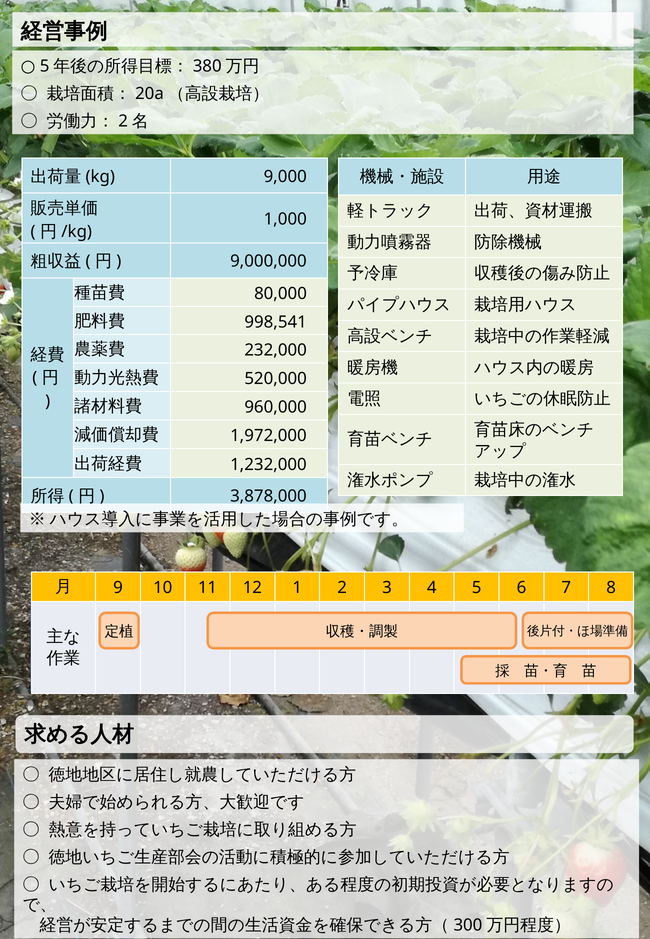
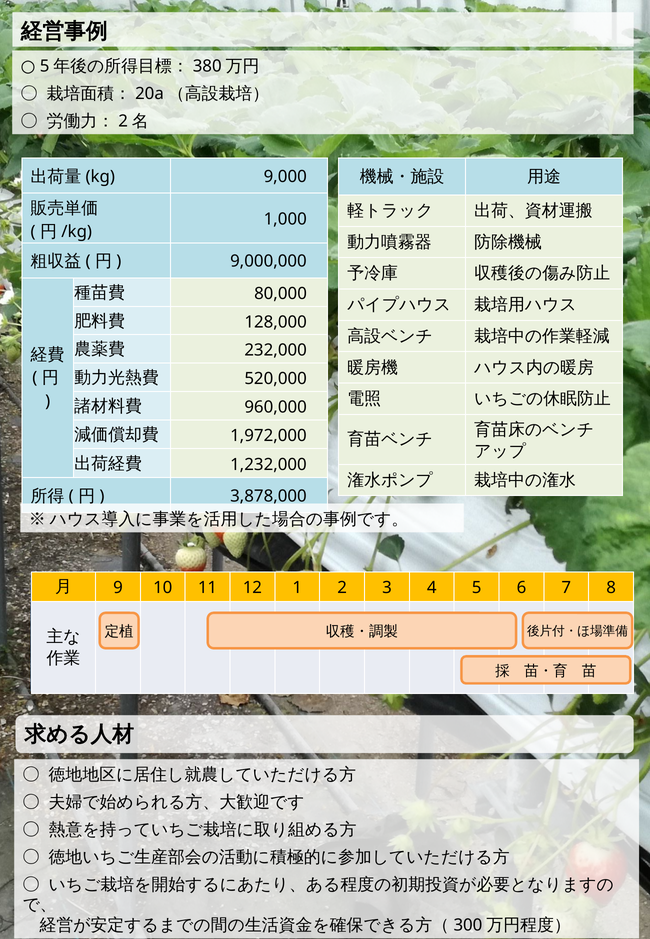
998,541: 998,541 -> 128,000
